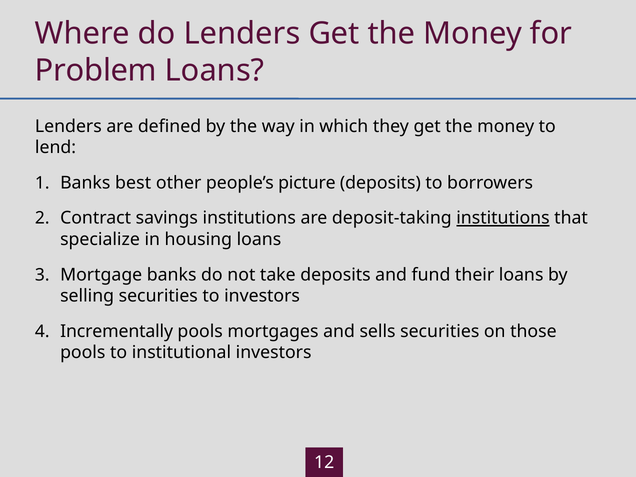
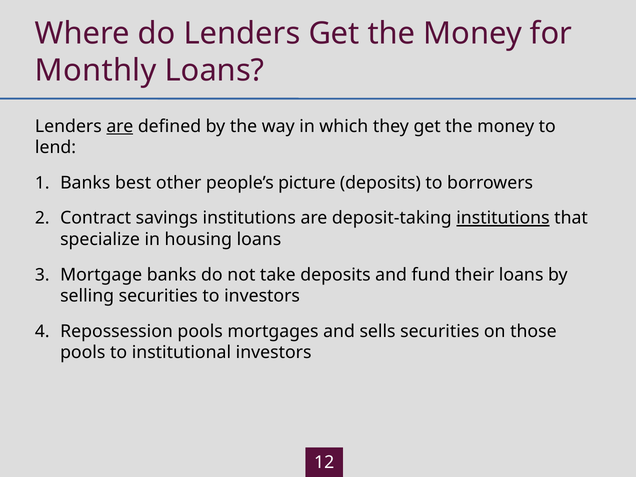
Problem: Problem -> Monthly
are at (120, 126) underline: none -> present
Incrementally: Incrementally -> Repossession
